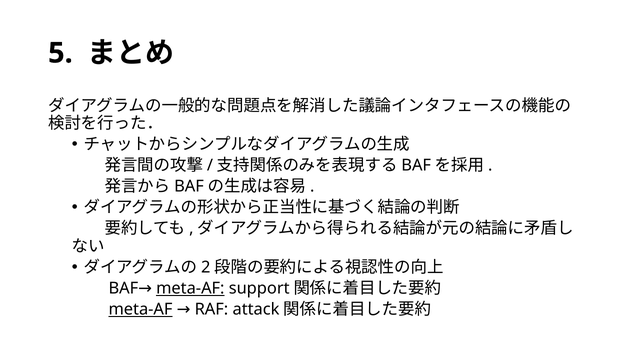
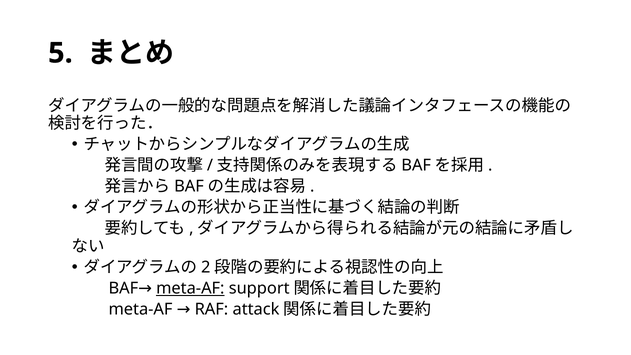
meta-AF at (141, 309) underline: present -> none
